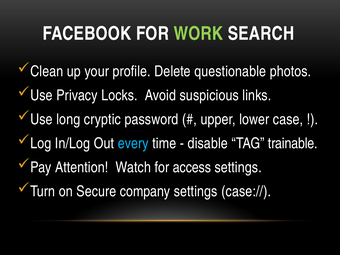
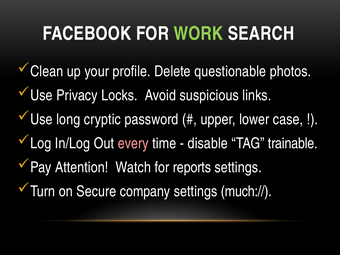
every colour: light blue -> pink
access: access -> reports
case://: case:// -> much://
